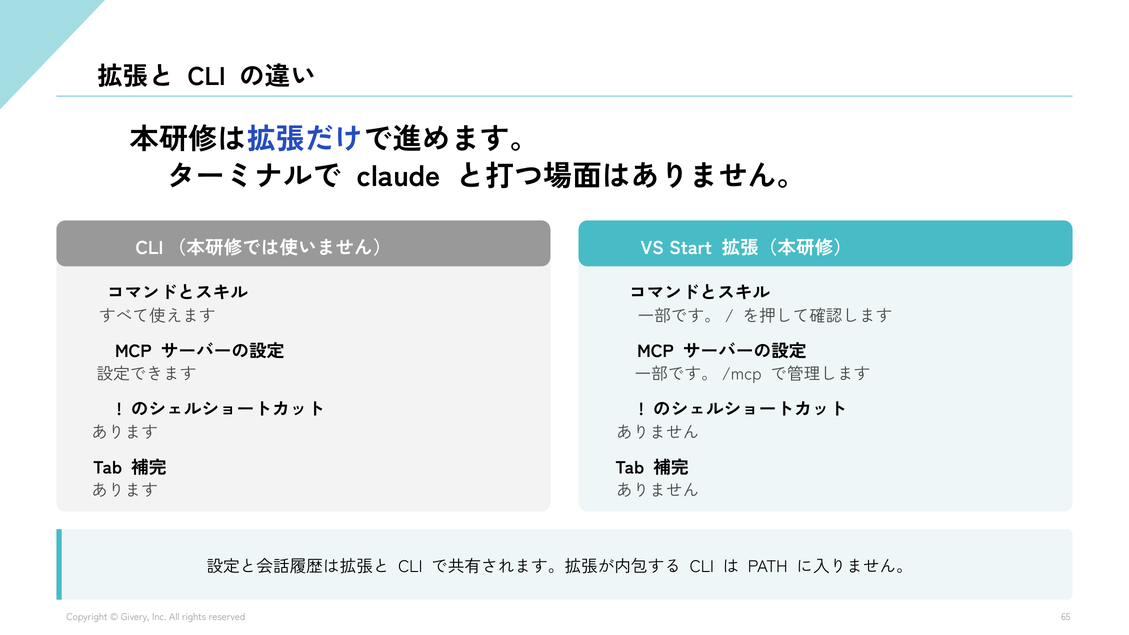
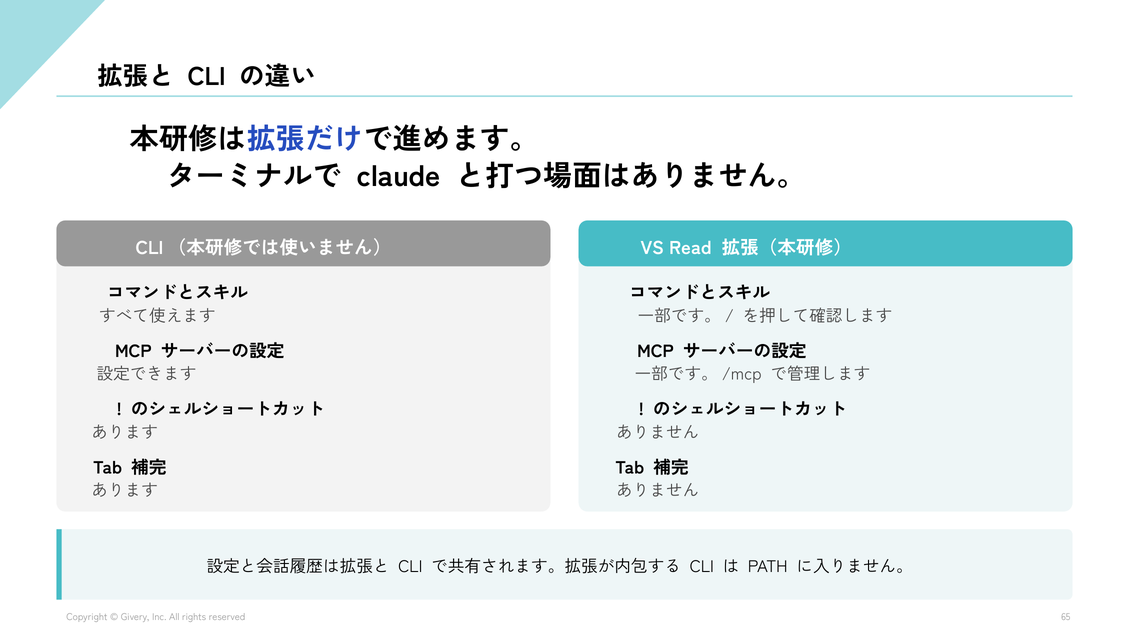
Start: Start -> Read
